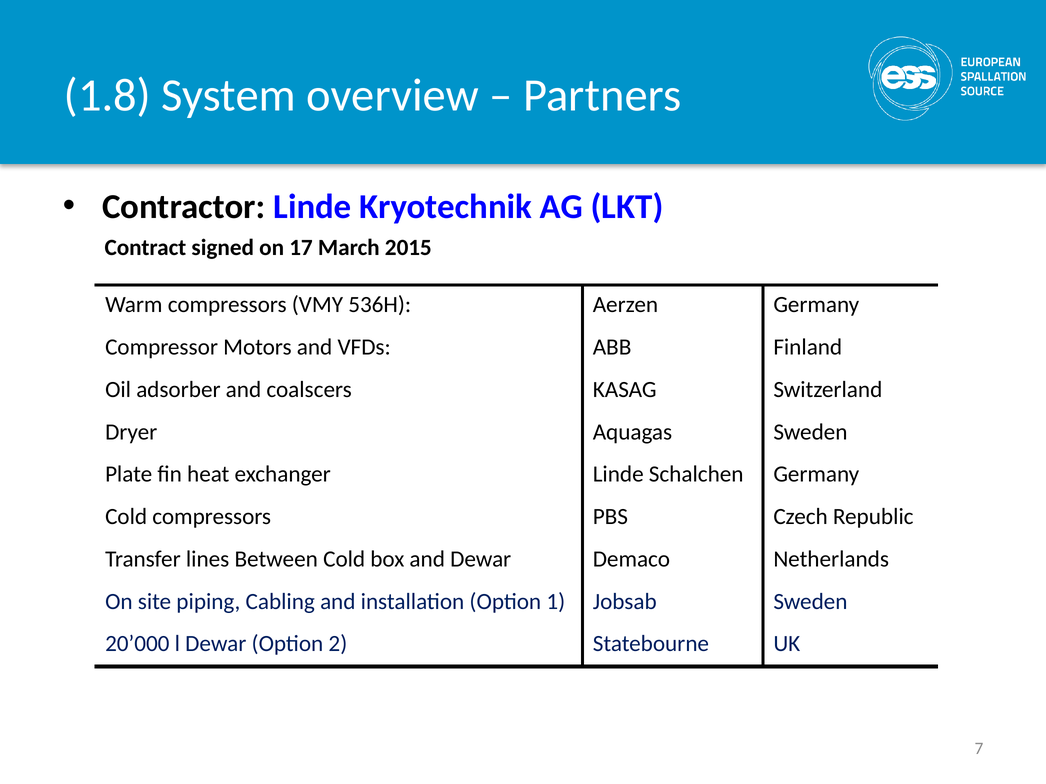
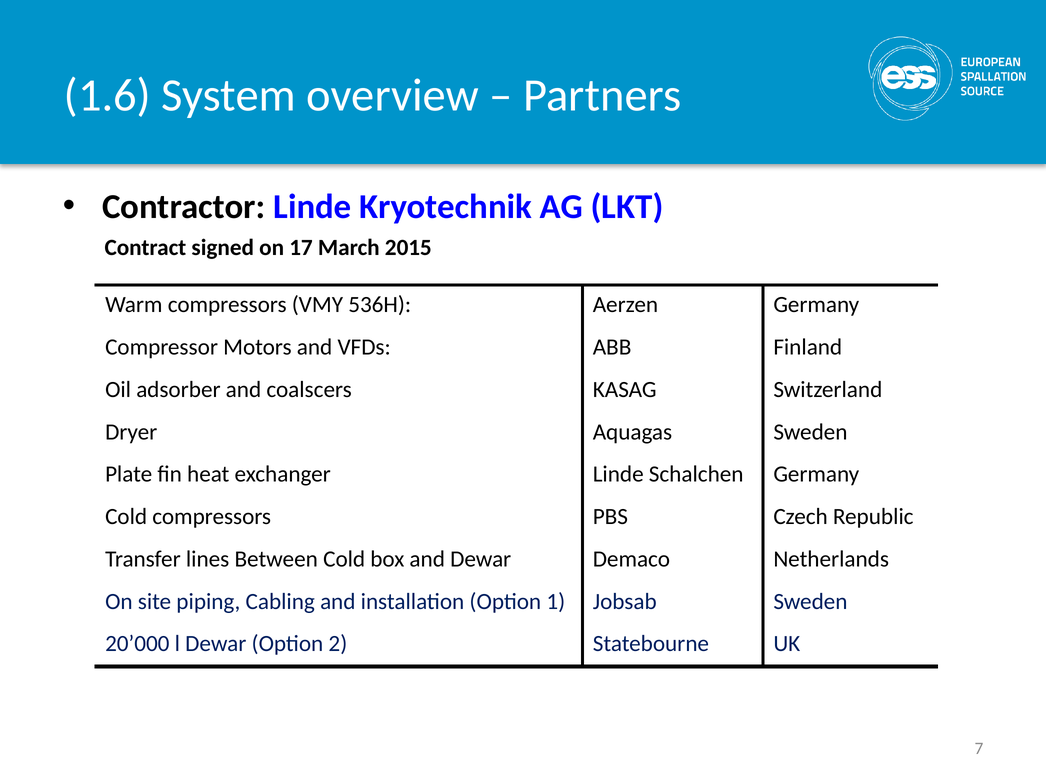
1.8: 1.8 -> 1.6
